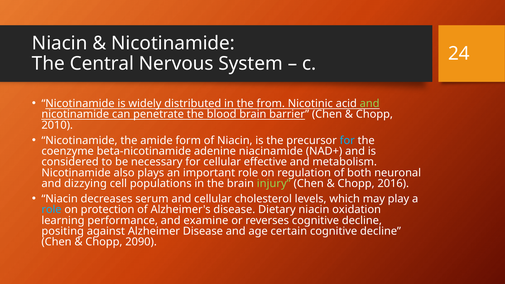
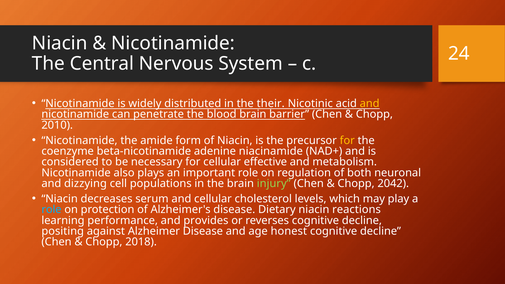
from: from -> their
and at (370, 104) colour: light green -> yellow
for at (347, 141) colour: light blue -> yellow
2016: 2016 -> 2042
oxidation: oxidation -> reactions
examine: examine -> provides
certain: certain -> honest
2090: 2090 -> 2018
